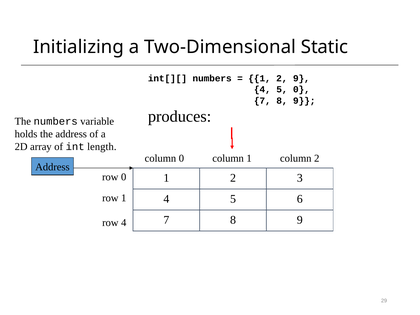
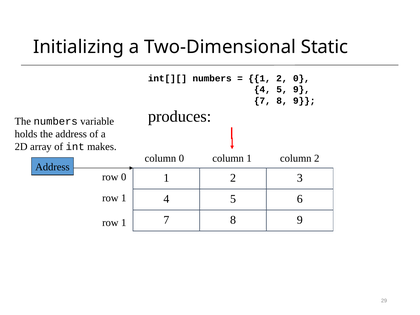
2 9: 9 -> 0
5 0: 0 -> 9
length: length -> makes
4 at (124, 223): 4 -> 1
